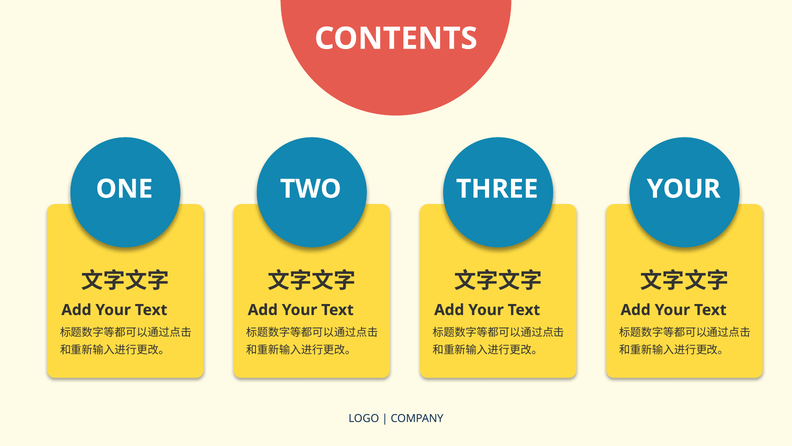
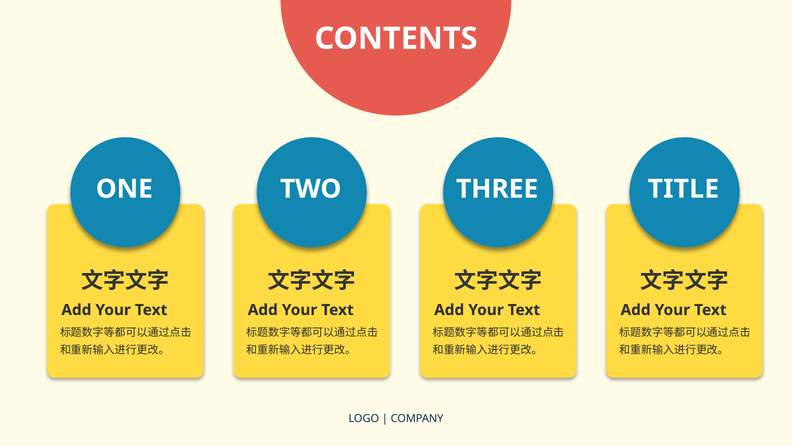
YOUR at (684, 189): YOUR -> TITLE
